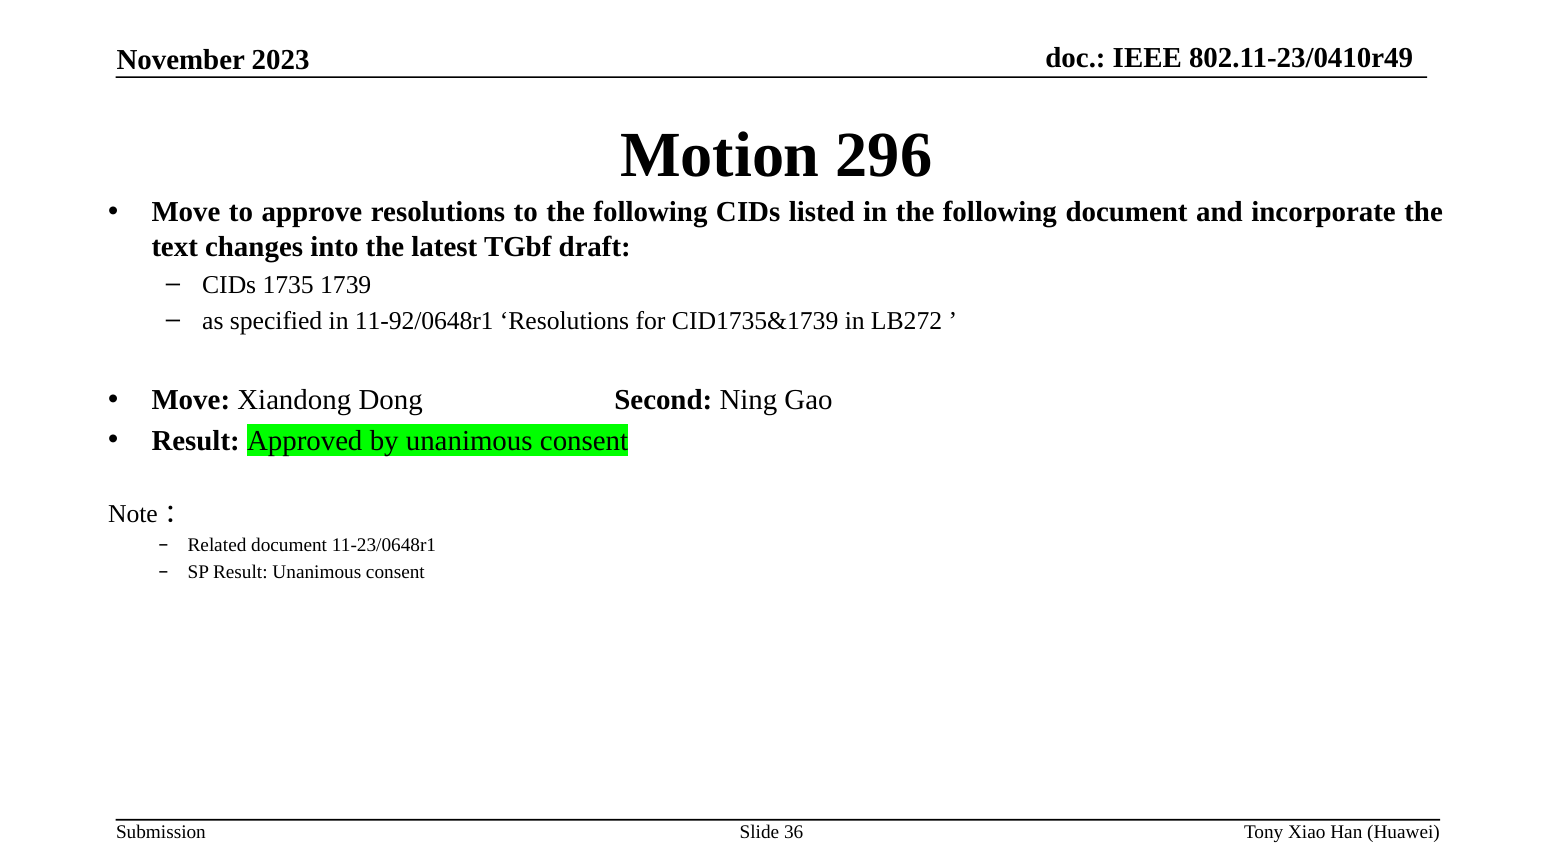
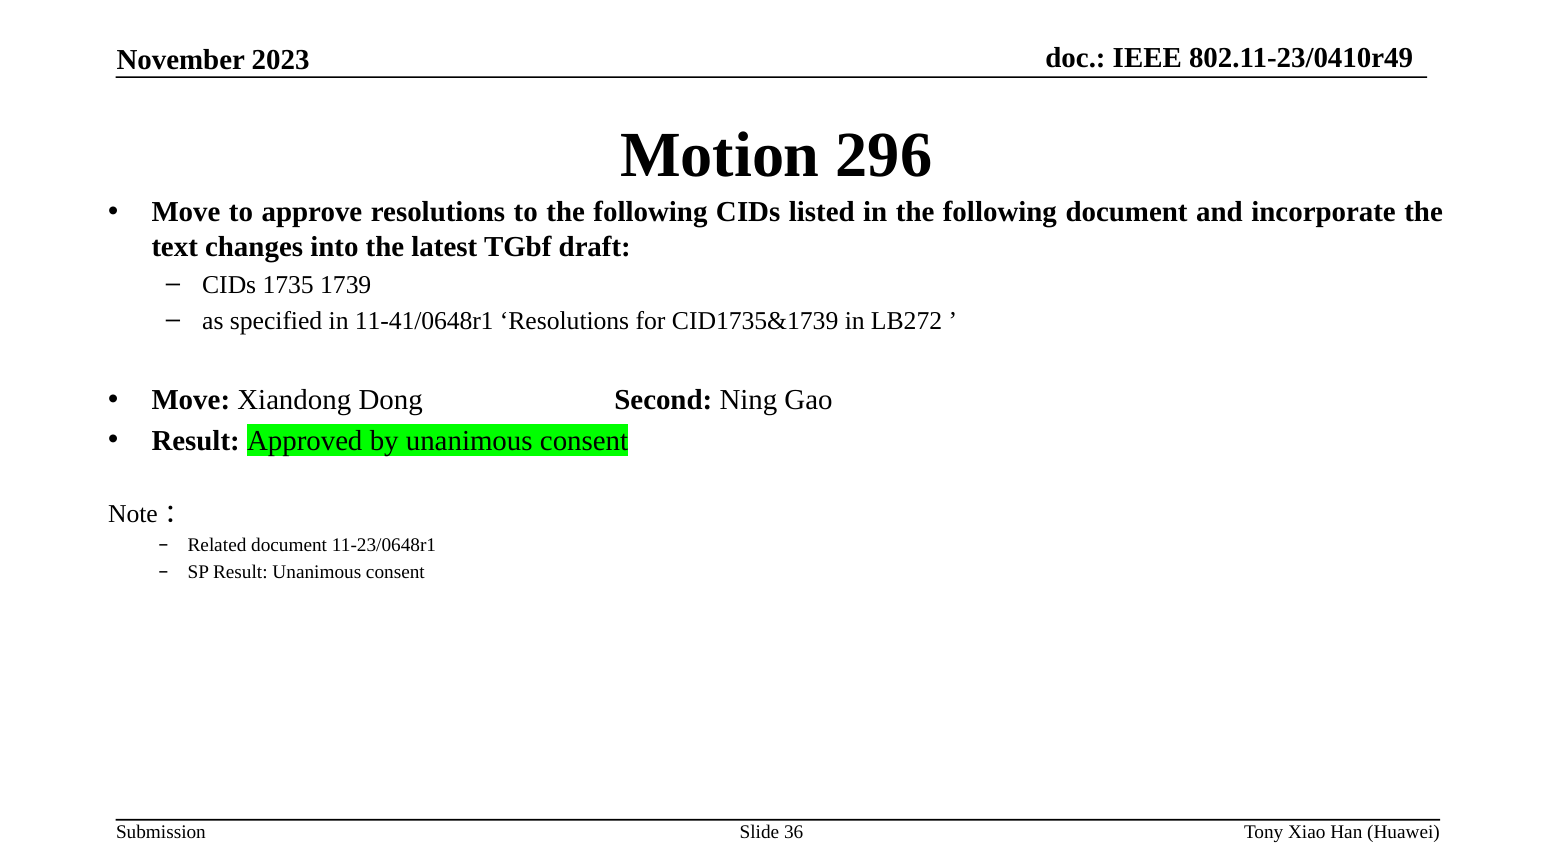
11-92/0648r1: 11-92/0648r1 -> 11-41/0648r1
